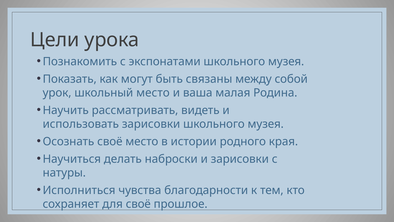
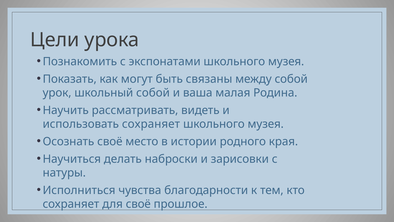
школьный место: место -> собой
использовать зарисовки: зарисовки -> сохраняет
